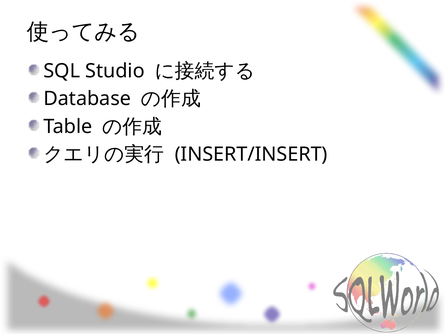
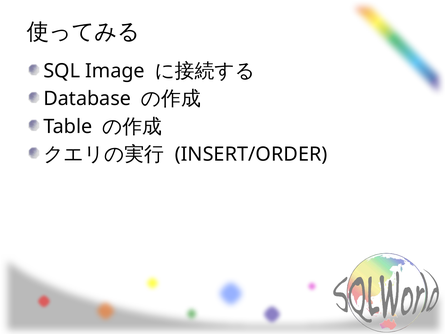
Studio: Studio -> Image
INSERT/INSERT: INSERT/INSERT -> INSERT/ORDER
